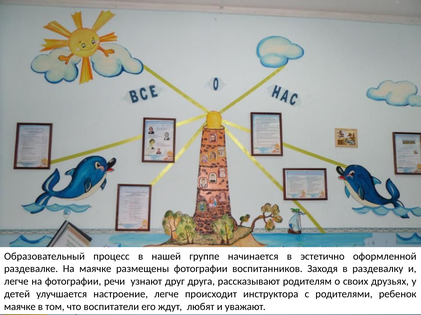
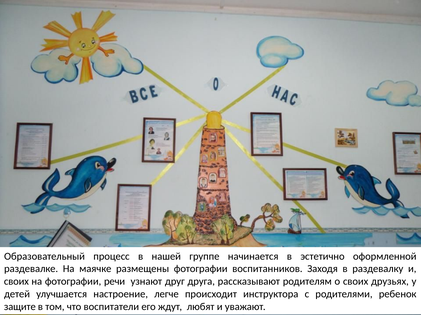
легче at (16, 282): легче -> своих
маячке at (20, 307): маячке -> защите
